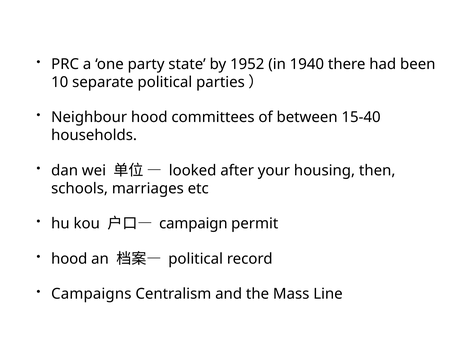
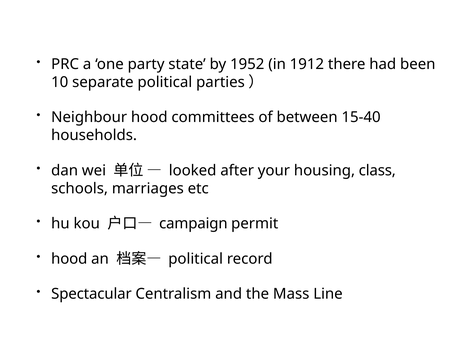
1940: 1940 -> 1912
then: then -> class
Campaigns: Campaigns -> Spectacular
